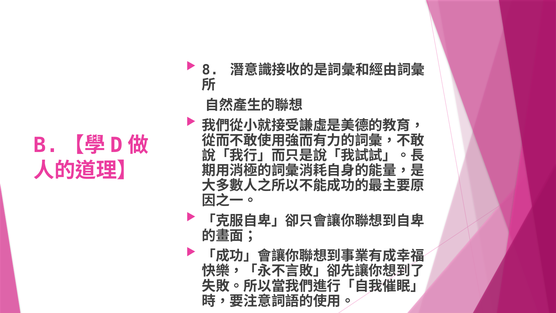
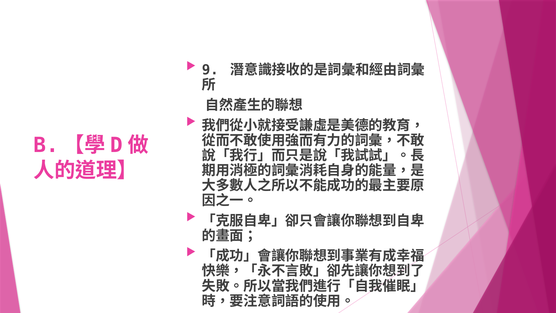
8: 8 -> 9
